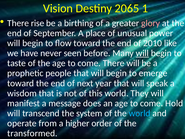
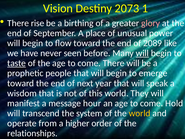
2065: 2065 -> 2073
2010: 2010 -> 2089
taste underline: none -> present
does: does -> hour
world at (140, 113) colour: light blue -> yellow
transformed: transformed -> relationships
